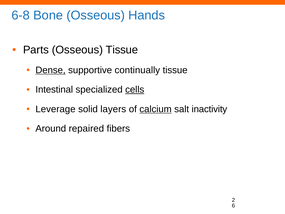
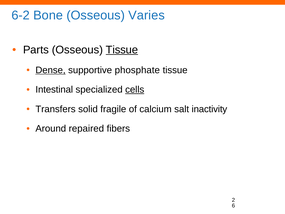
6-8: 6-8 -> 6-2
Hands: Hands -> Varies
Tissue at (122, 50) underline: none -> present
continually: continually -> phosphate
Leverage: Leverage -> Transfers
layers: layers -> fragile
calcium underline: present -> none
